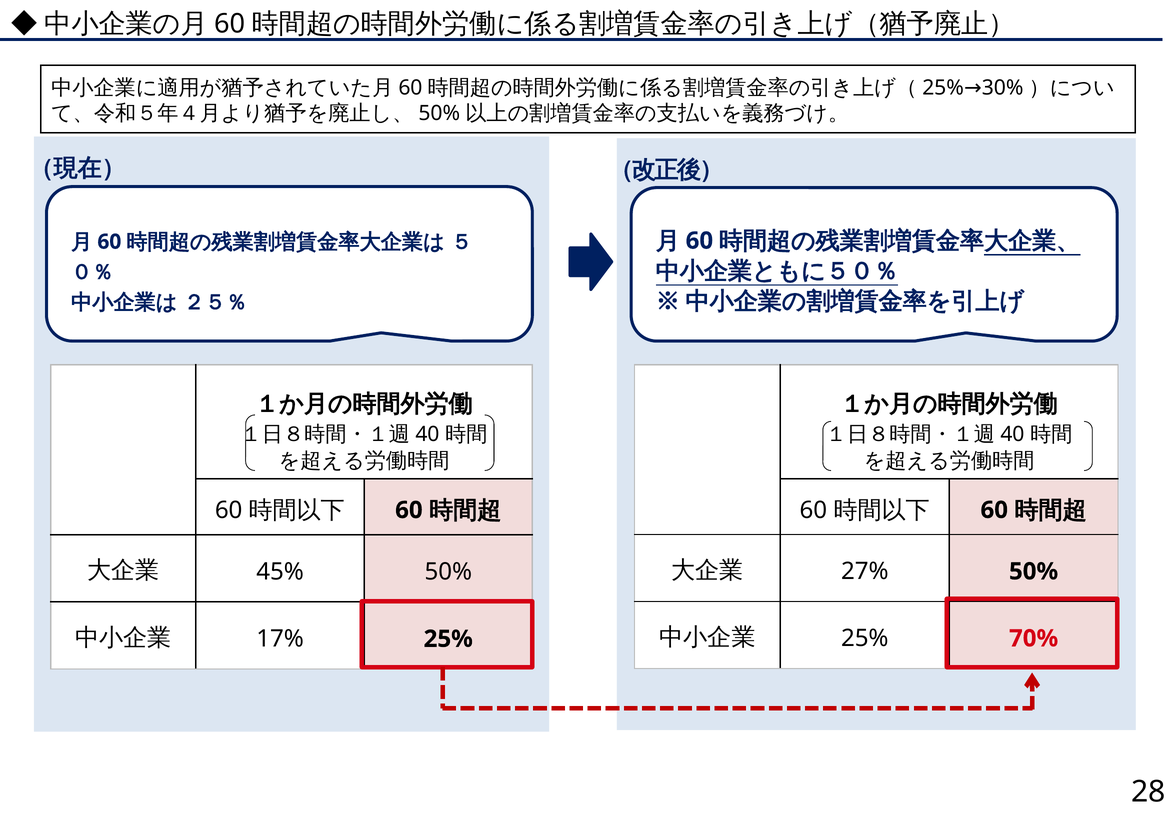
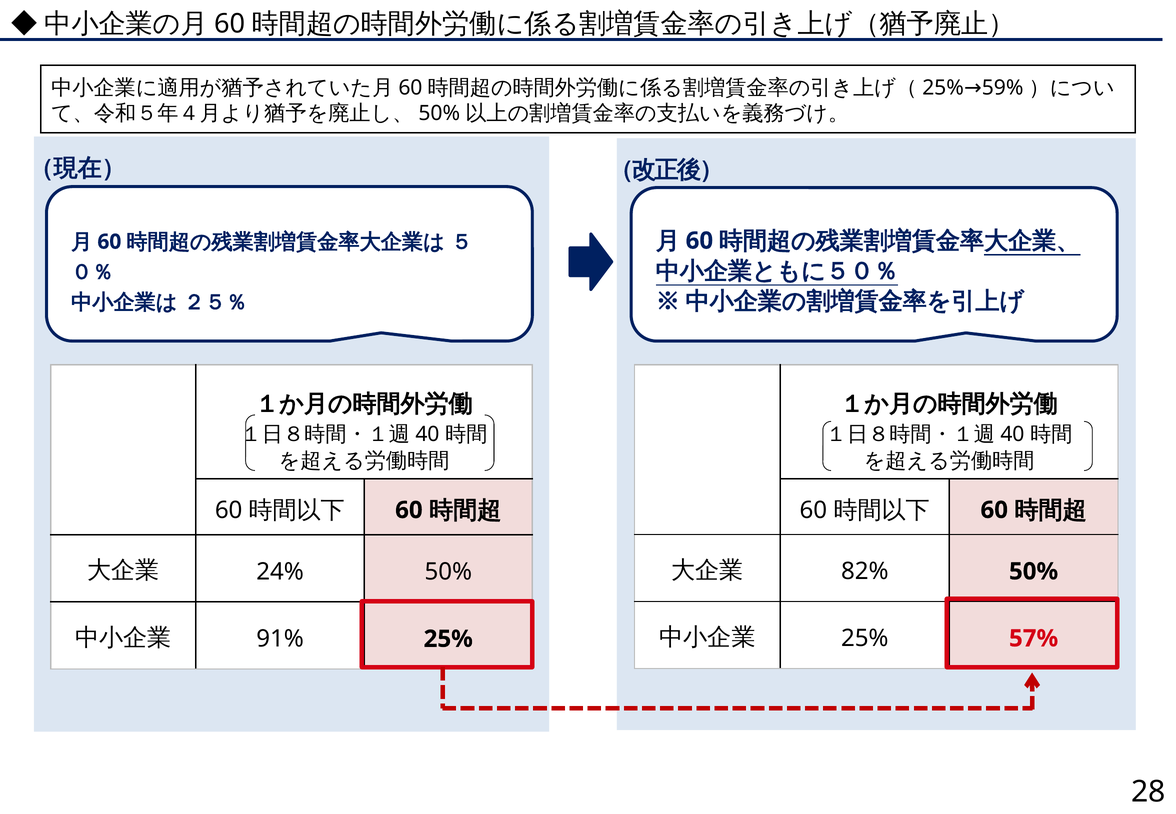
30%: 30% -> 59%
27%: 27% -> 82%
45%: 45% -> 24%
70%: 70% -> 57%
17%: 17% -> 91%
